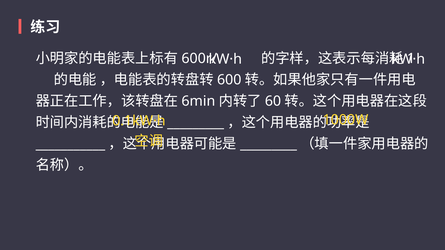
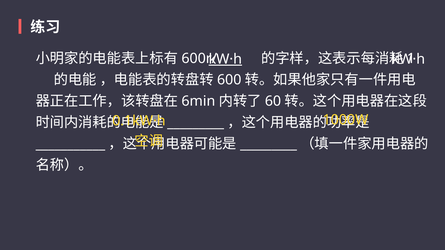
kW·h at (225, 59) underline: none -> present
